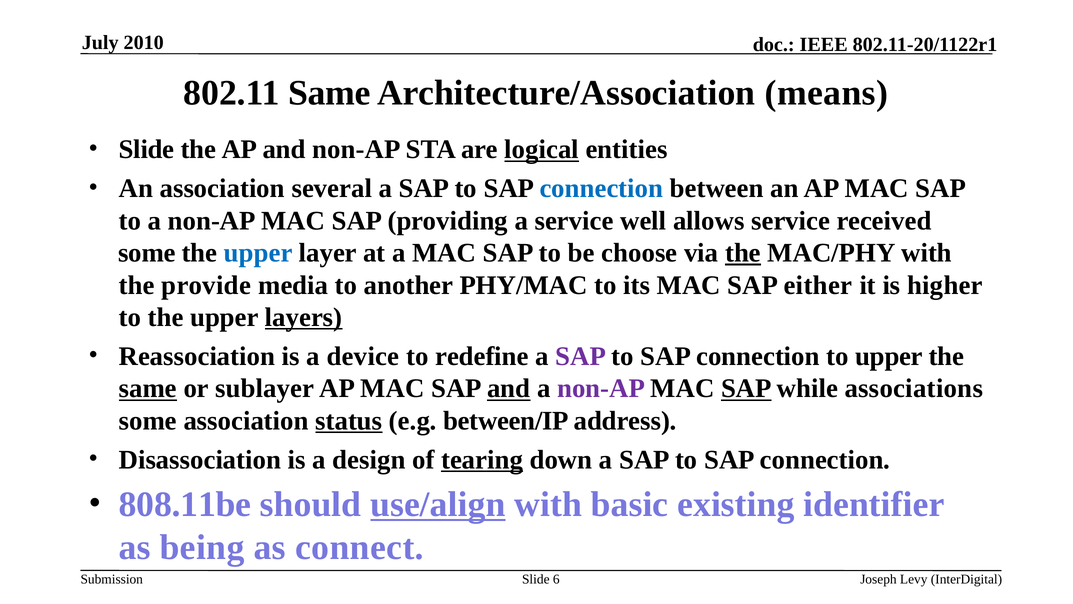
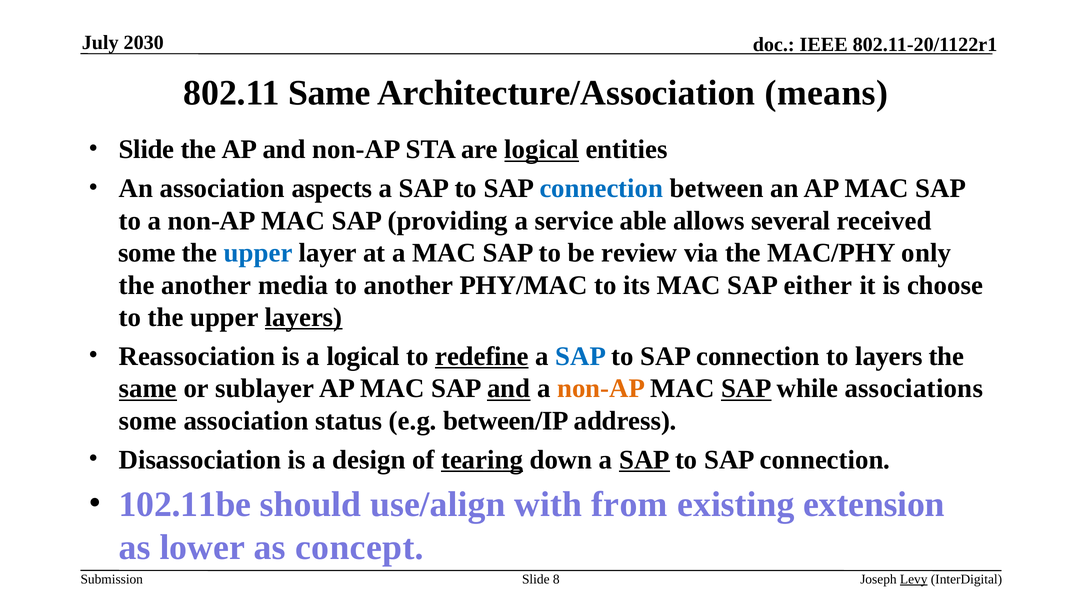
2010: 2010 -> 2030
several: several -> aspects
well: well -> able
allows service: service -> several
choose: choose -> review
the at (743, 253) underline: present -> none
MAC/PHY with: with -> only
the provide: provide -> another
higher: higher -> choose
a device: device -> logical
redefine underline: none -> present
SAP at (581, 356) colour: purple -> blue
to upper: upper -> layers
non-AP at (601, 388) colour: purple -> orange
status underline: present -> none
SAP at (644, 459) underline: none -> present
808.11be: 808.11be -> 102.11be
use/align underline: present -> none
basic: basic -> from
identifier: identifier -> extension
being: being -> lower
connect: connect -> concept
6: 6 -> 8
Levy underline: none -> present
